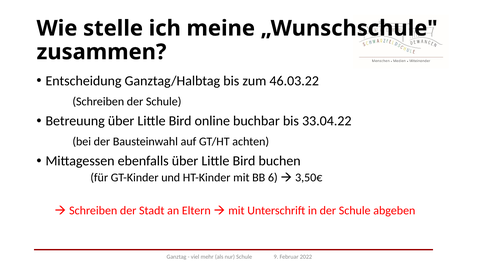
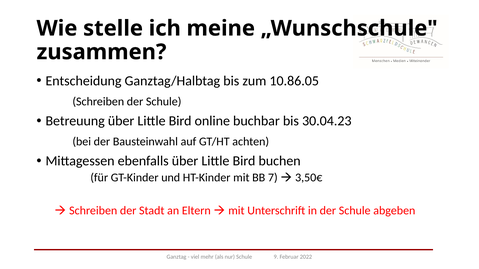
46.03.22: 46.03.22 -> 10.86.05
33.04.22: 33.04.22 -> 30.04.23
6: 6 -> 7
